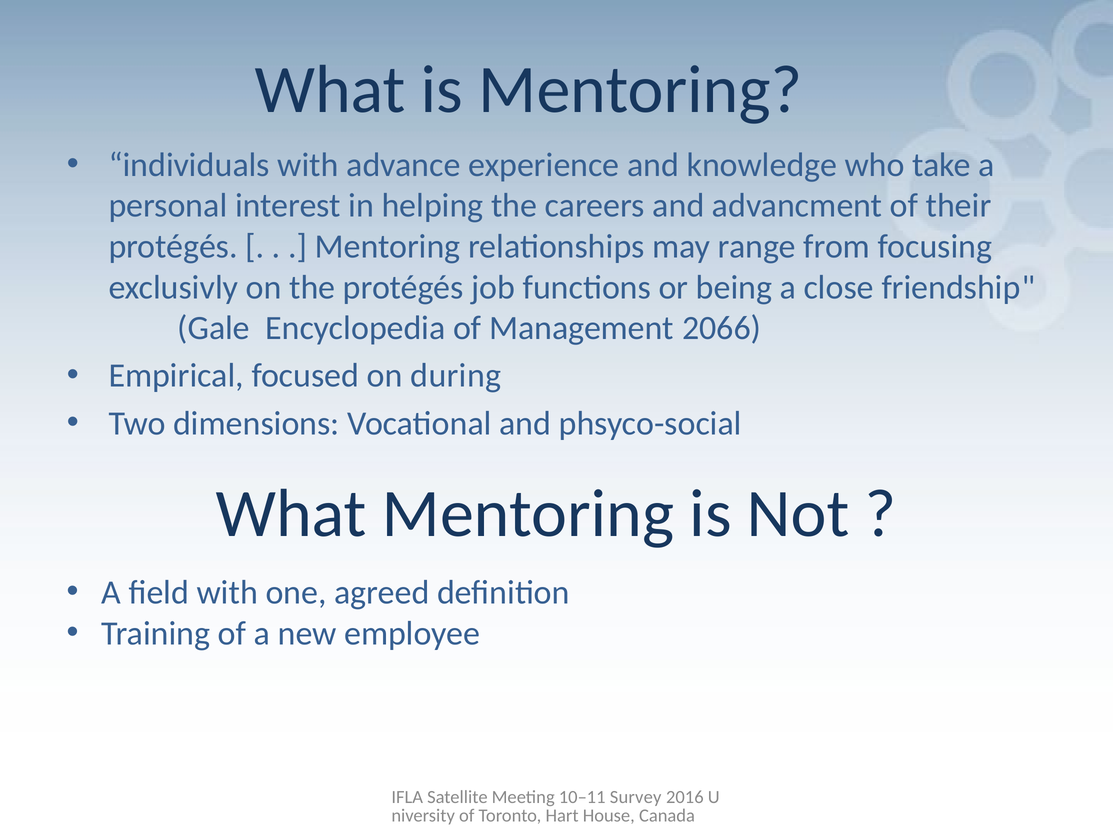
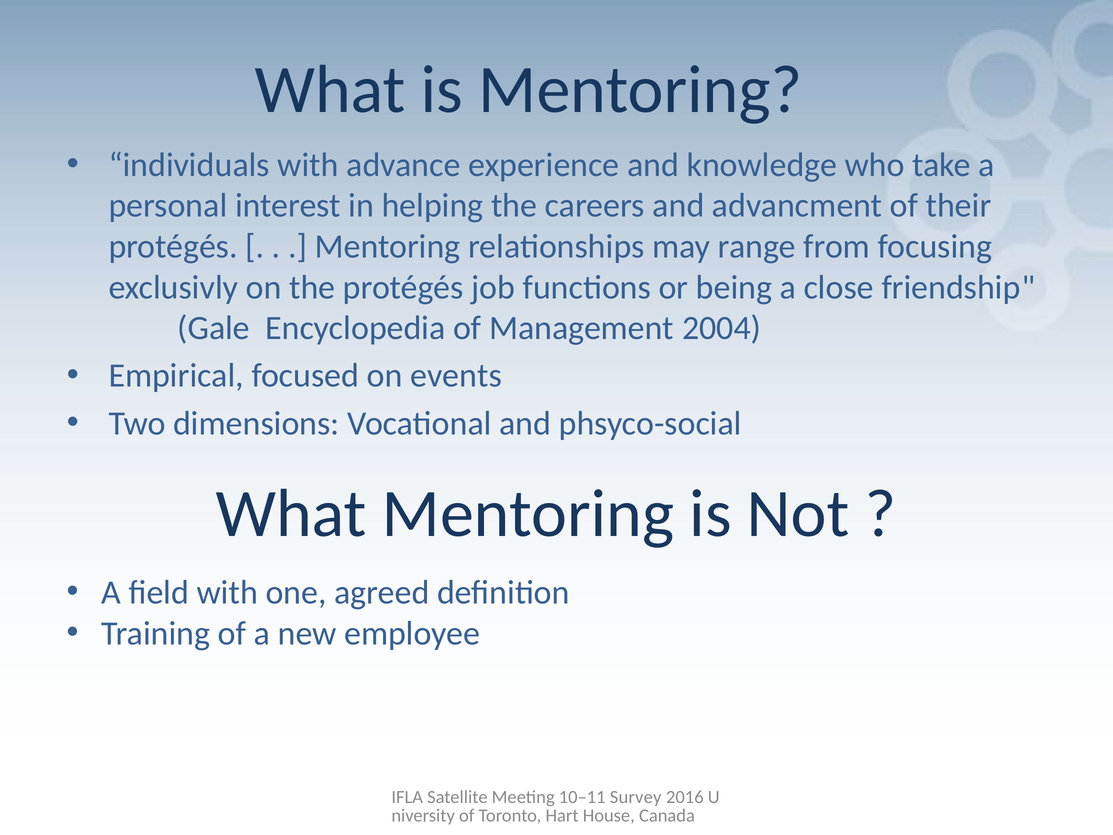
2066: 2066 -> 2004
during: during -> events
